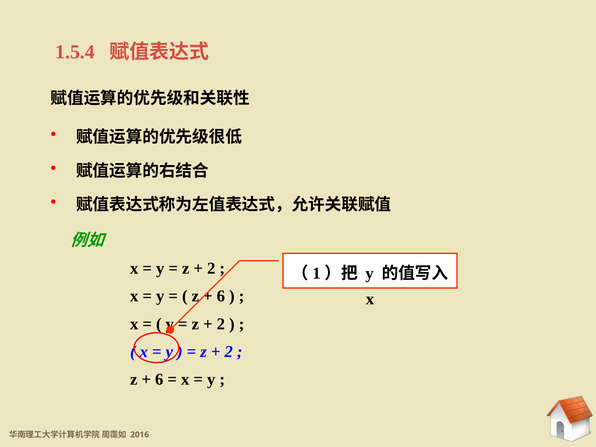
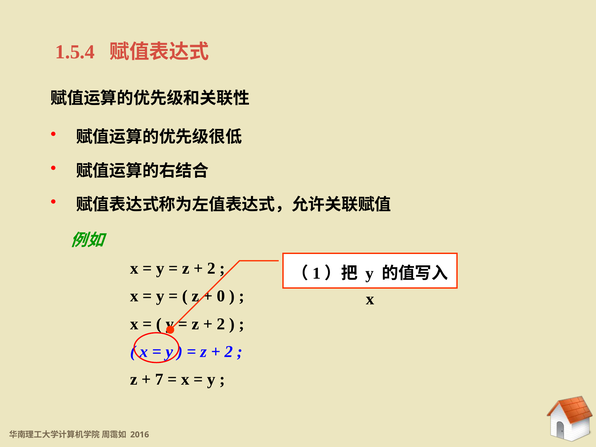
6 at (221, 296): 6 -> 0
6 at (159, 379): 6 -> 7
